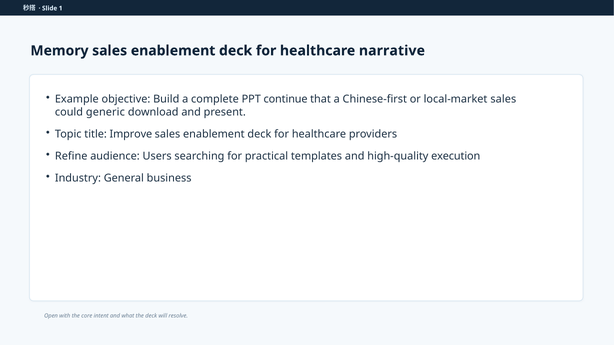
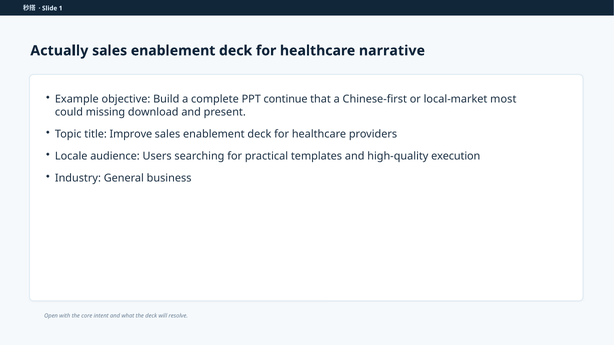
Memory: Memory -> Actually
local-market sales: sales -> most
generic: generic -> missing
Refine: Refine -> Locale
